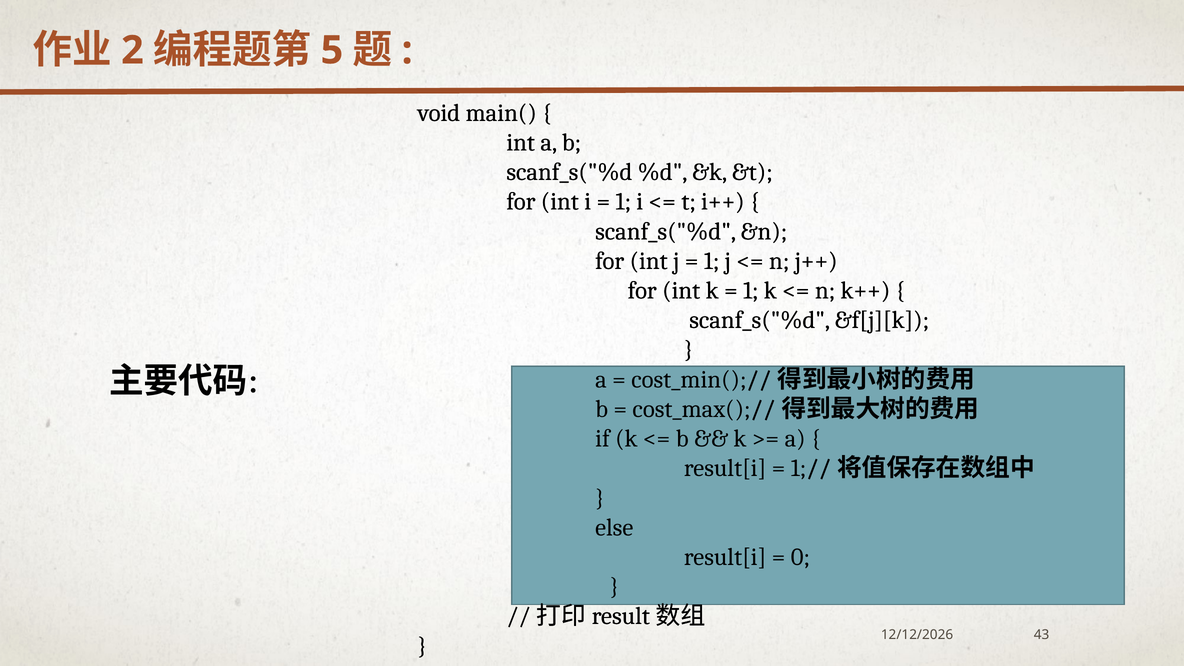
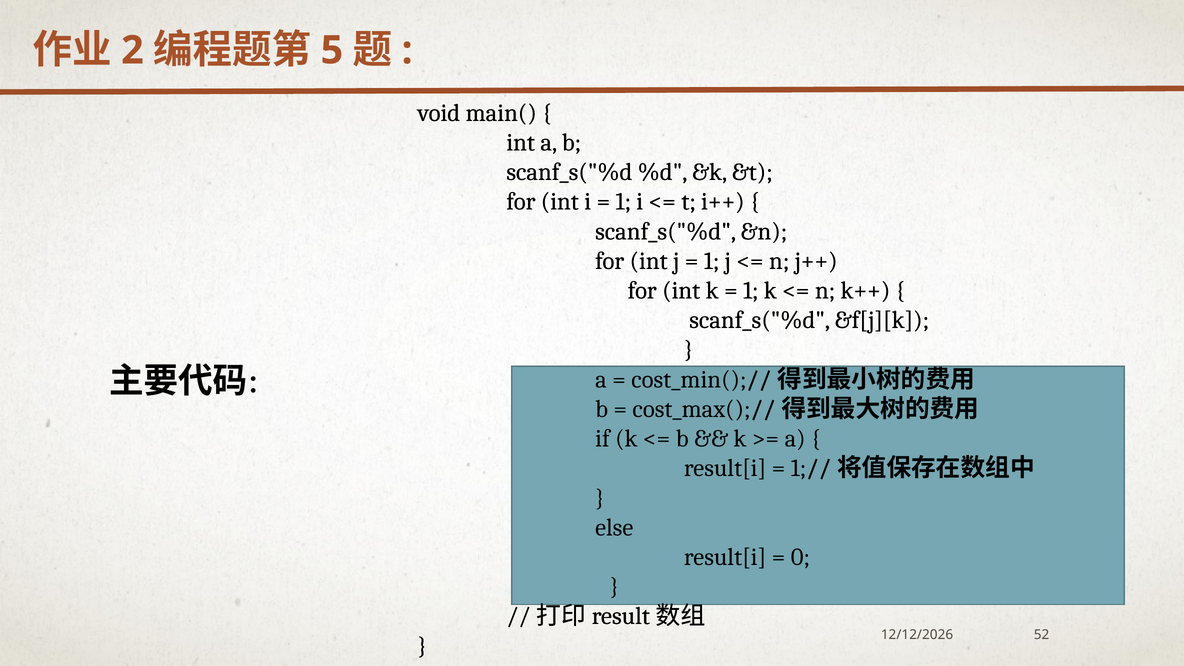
43: 43 -> 52
